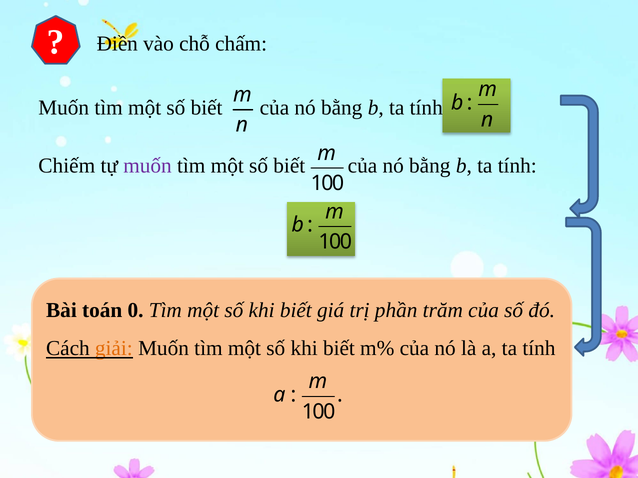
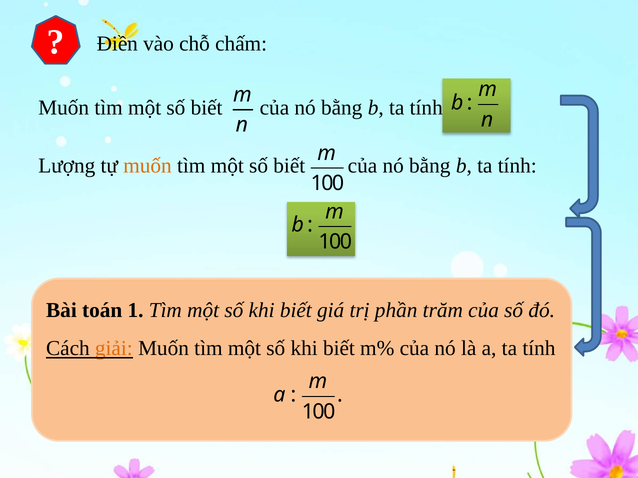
Chiếm: Chiếm -> Lượng
muốn at (148, 166) colour: purple -> orange
0: 0 -> 1
